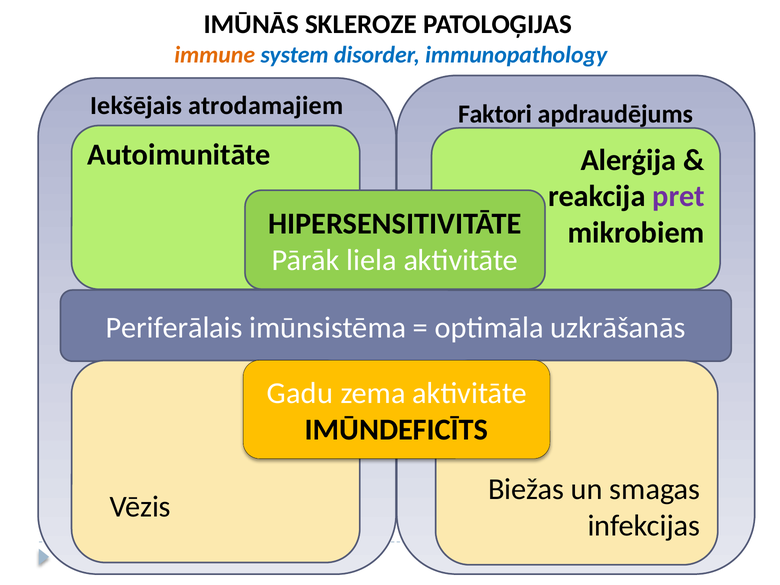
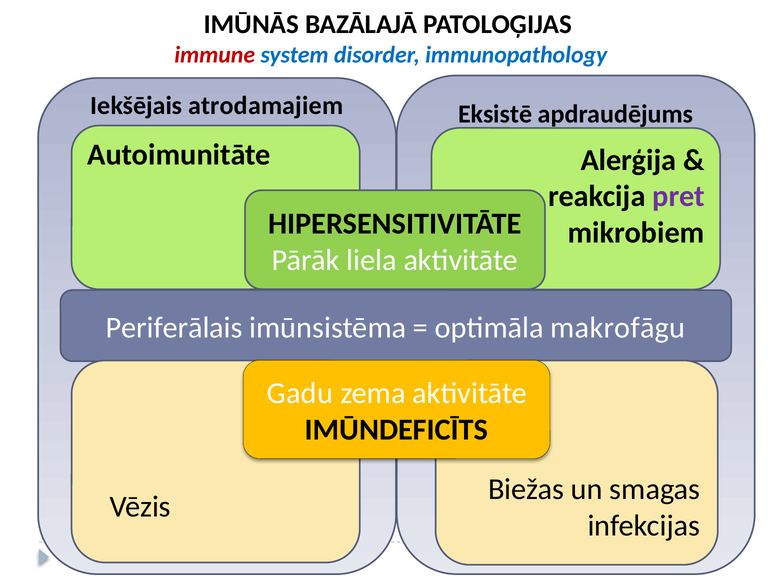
SKLEROZE: SKLEROZE -> BAZĀLAJĀ
immune colour: orange -> red
Faktori: Faktori -> Eksistē
uzkrāšanās: uzkrāšanās -> makrofāgu
